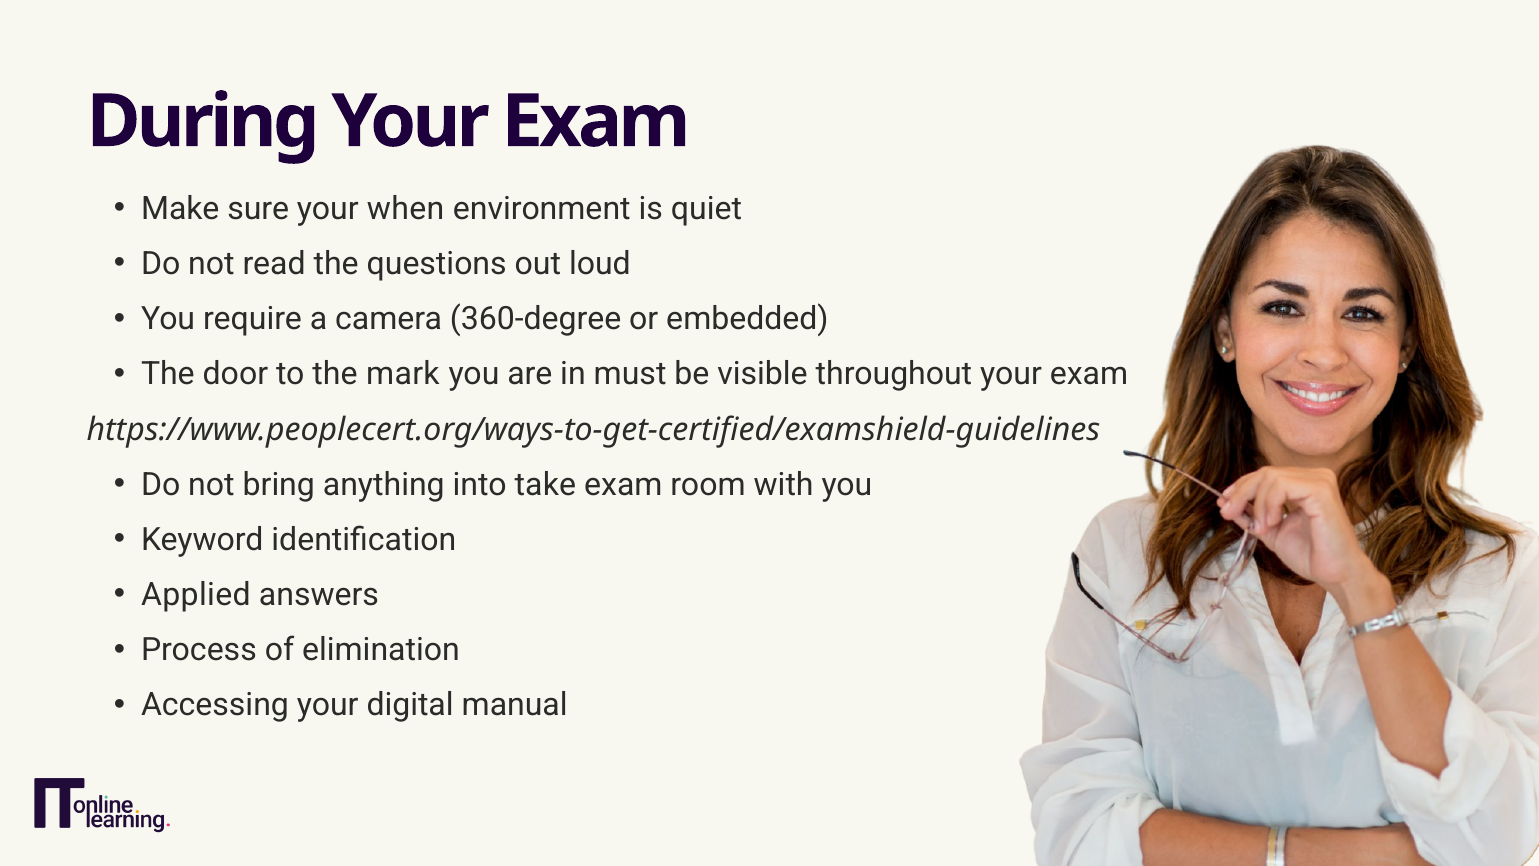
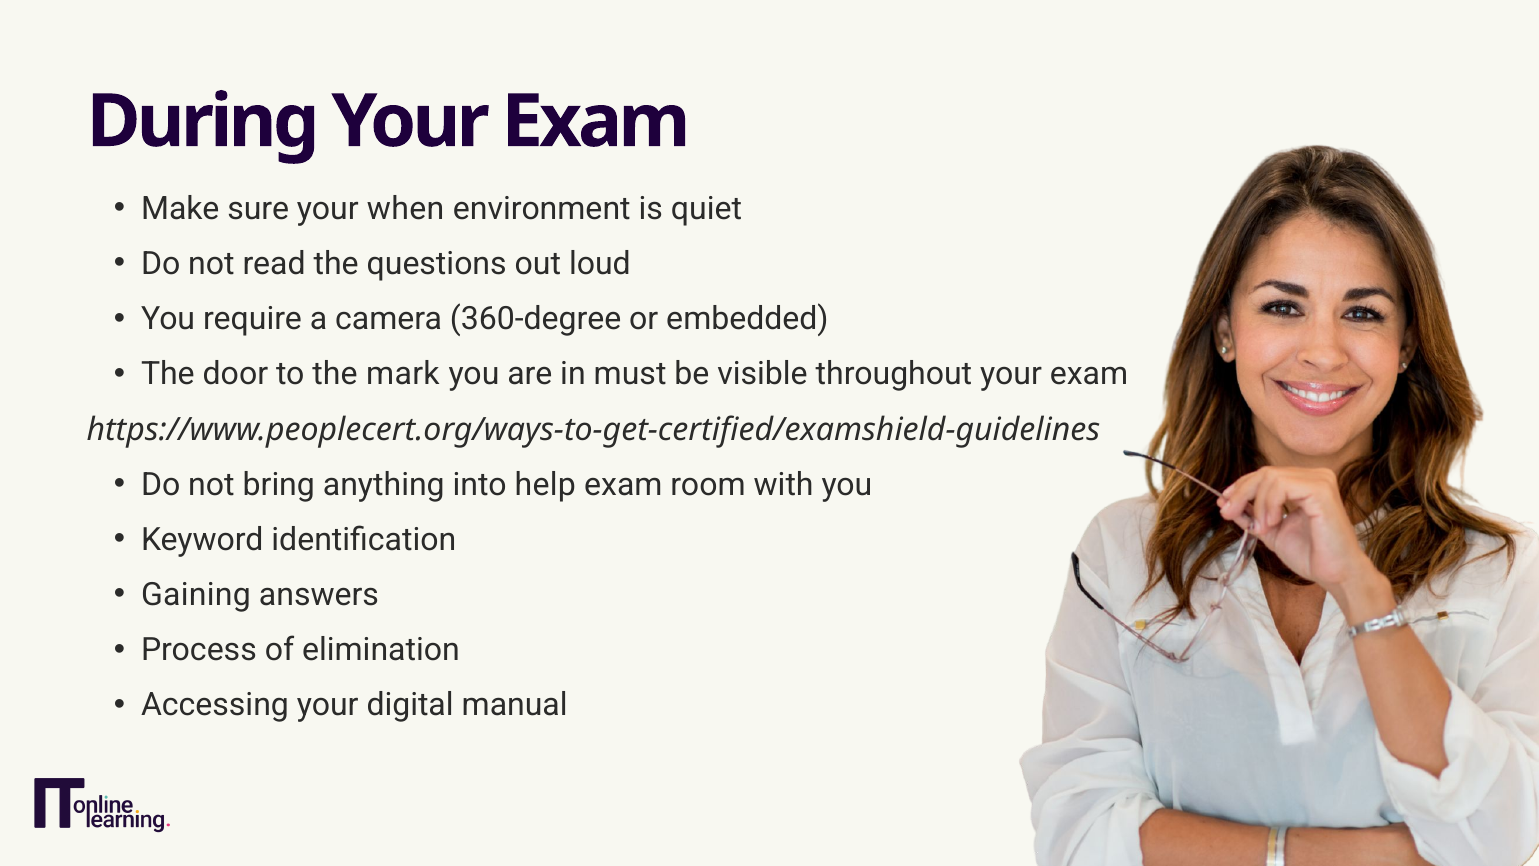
take: take -> help
Applied: Applied -> Gaining
